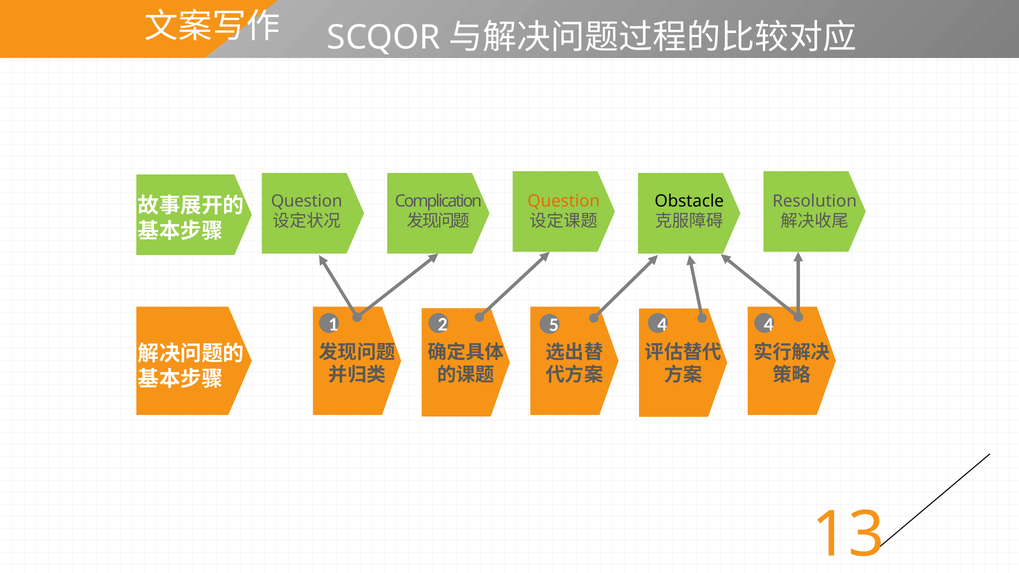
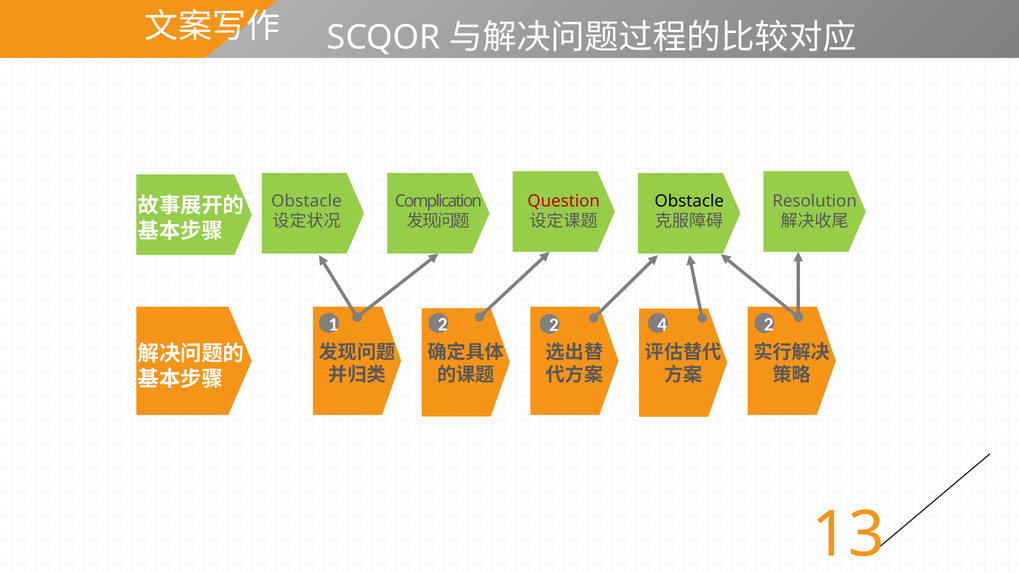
Question at (307, 201): Question -> Obstacle
Question at (564, 201) colour: orange -> red
2 5: 5 -> 2
4 4: 4 -> 2
